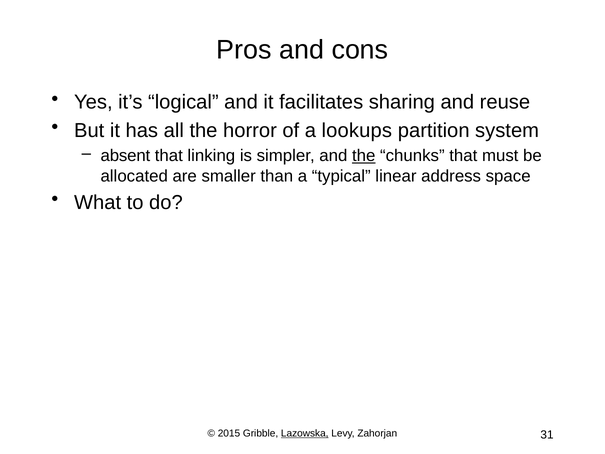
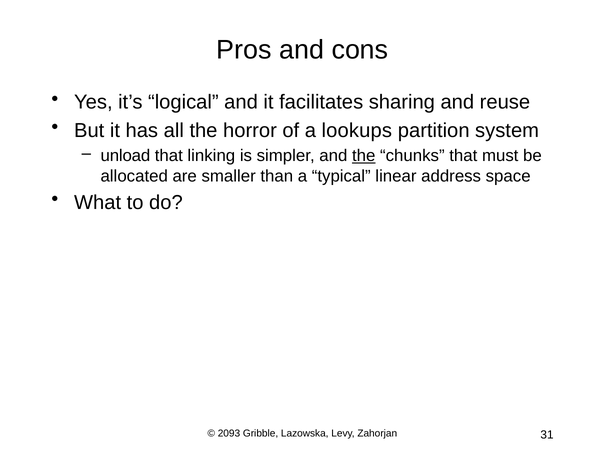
absent: absent -> unload
2015: 2015 -> 2093
Lazowska underline: present -> none
